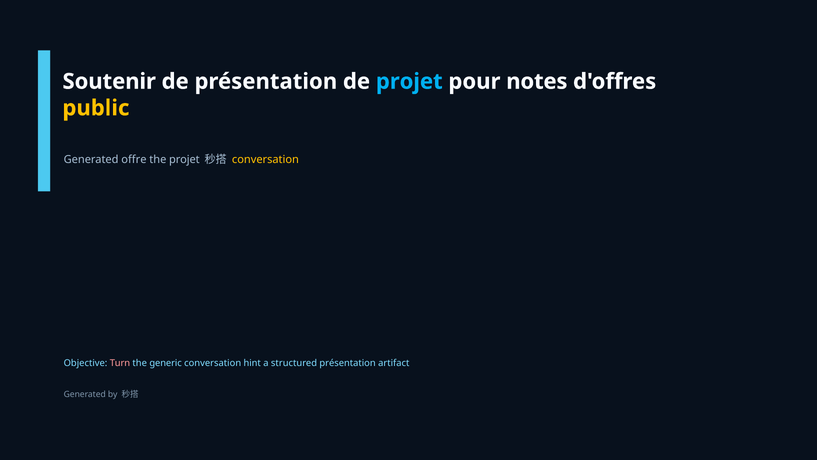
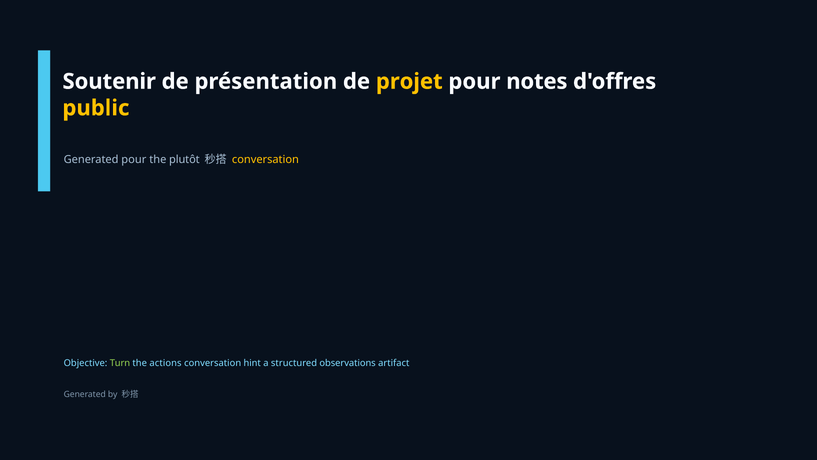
projet at (409, 81) colour: light blue -> yellow
Generated offre: offre -> pour
the projet: projet -> plutôt
Turn colour: pink -> light green
generic: generic -> actions
structured présentation: présentation -> observations
